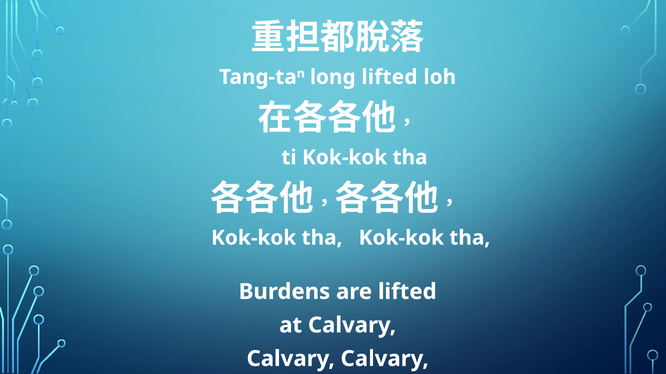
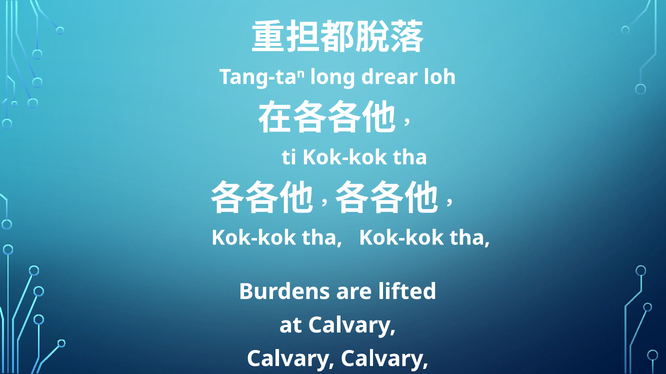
long lifted: lifted -> drear
